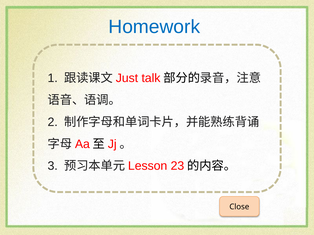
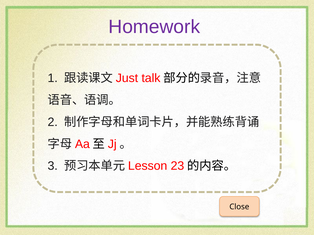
Homework colour: blue -> purple
